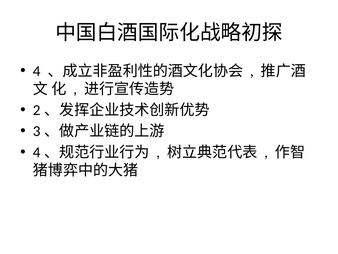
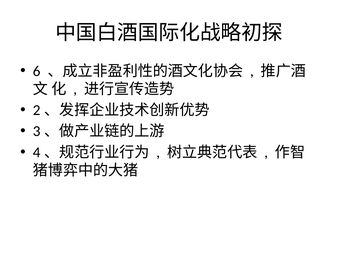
4: 4 -> 6
